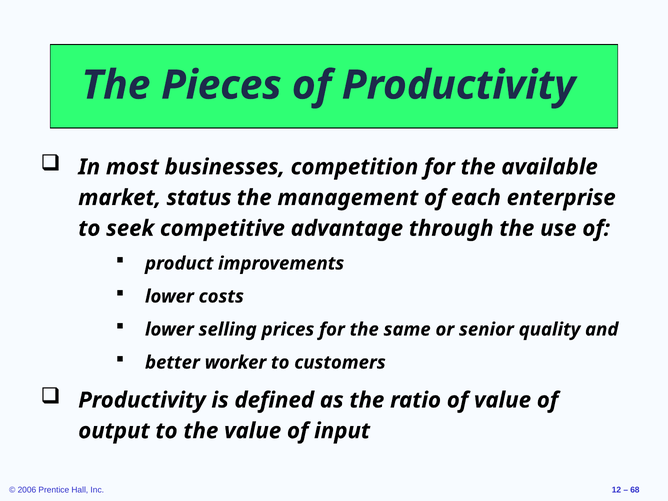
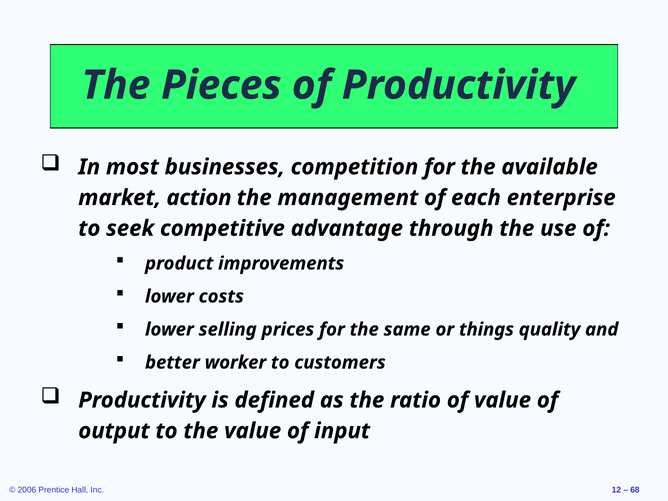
status: status -> action
senior: senior -> things
